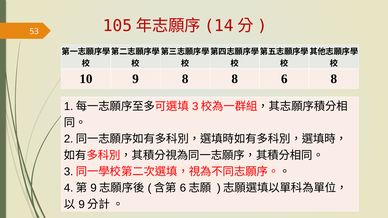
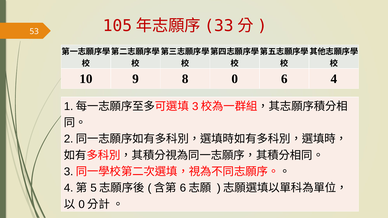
14: 14 -> 33
8 8: 8 -> 0
6 8: 8 -> 4
9 at (94, 188): 9 -> 5
9 at (82, 205): 9 -> 0
